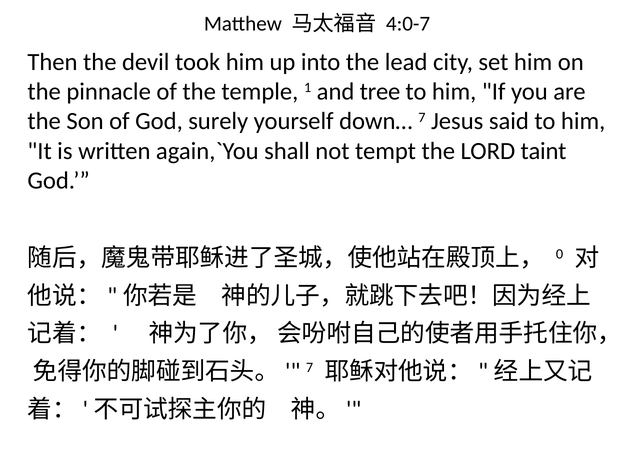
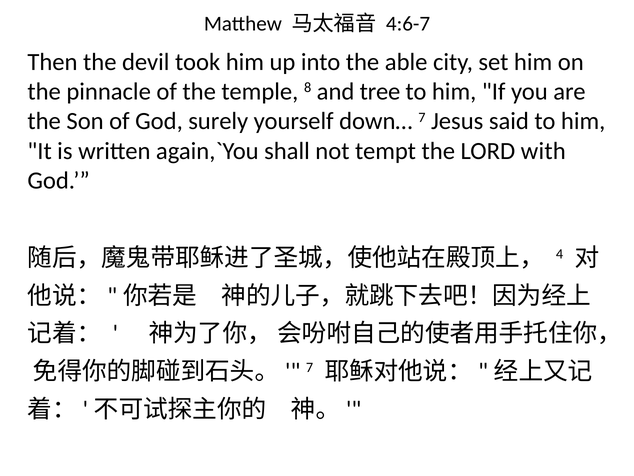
4:0-7: 4:0-7 -> 4:6-7
lead: lead -> able
1: 1 -> 8
taint: taint -> with
0: 0 -> 4
